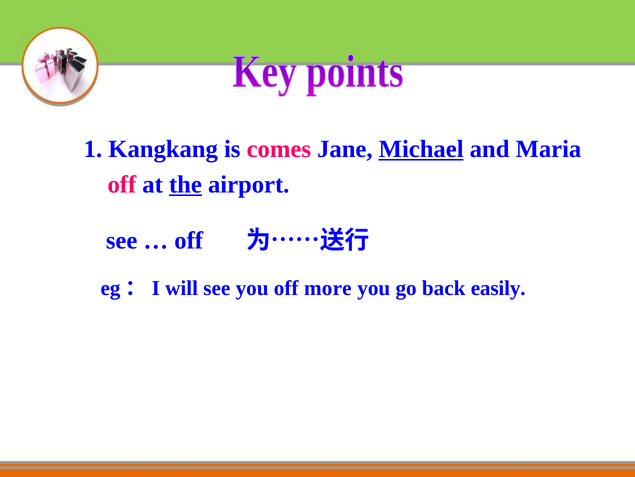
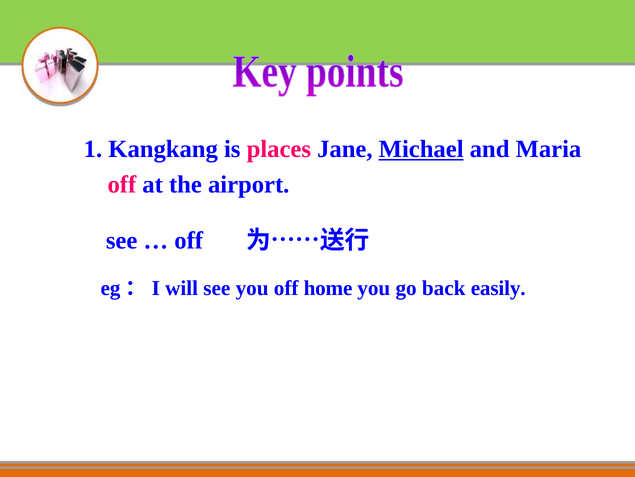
comes: comes -> places
the underline: present -> none
more: more -> home
